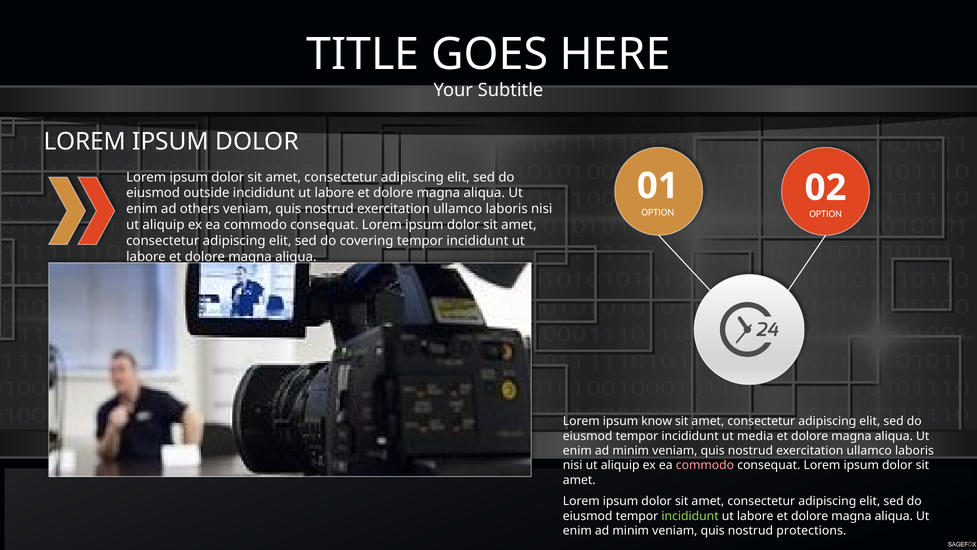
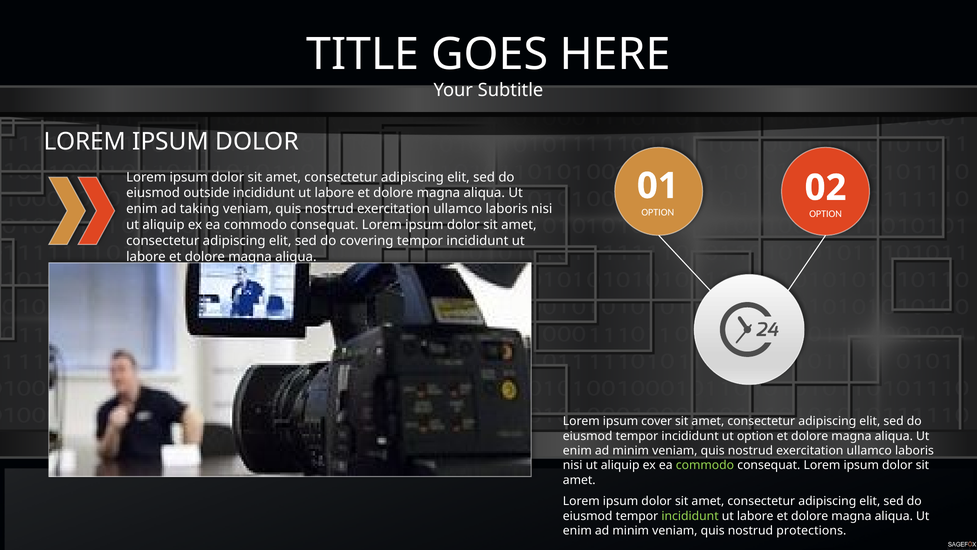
others: others -> taking
know: know -> cover
ut media: media -> option
commodo at (705, 465) colour: pink -> light green
